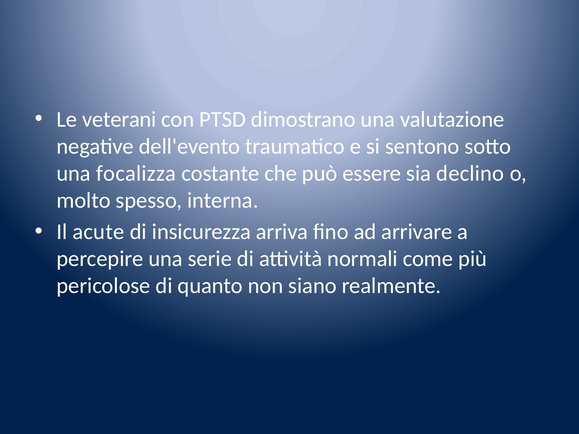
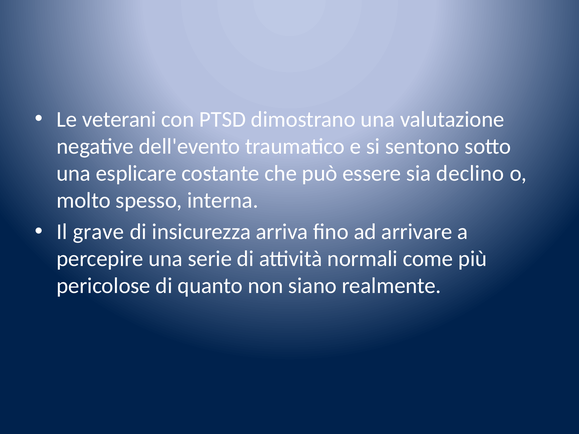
focalizza: focalizza -> esplicare
acute: acute -> grave
